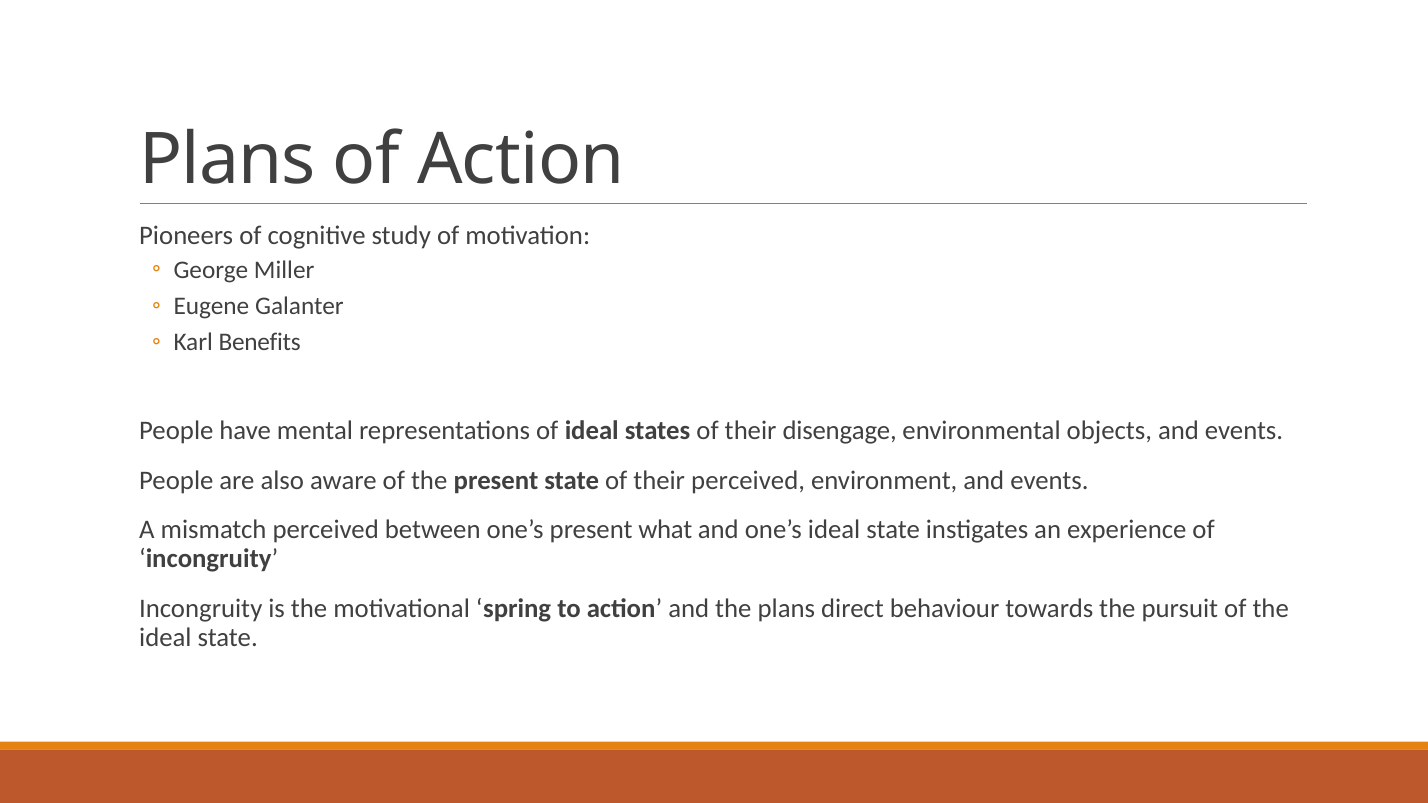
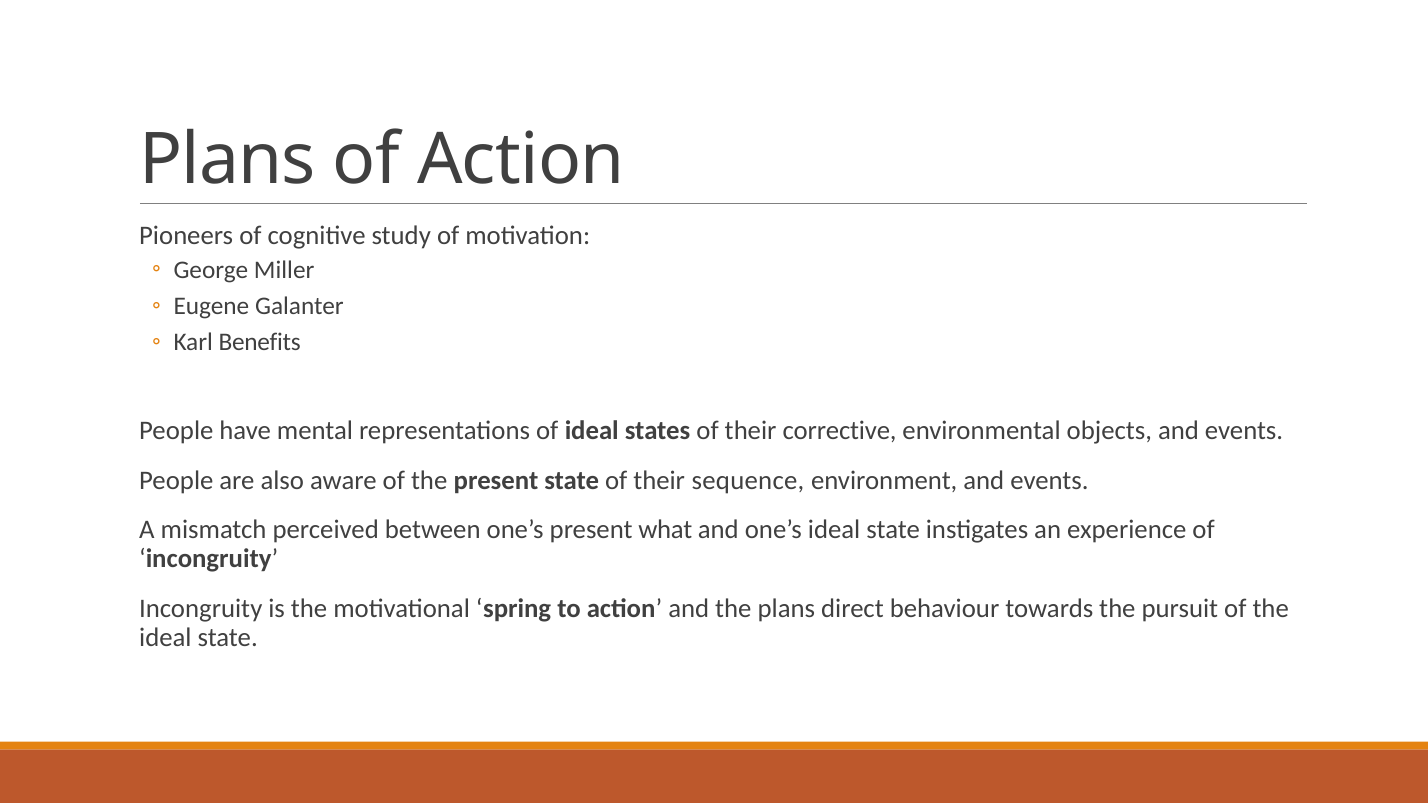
disengage: disengage -> corrective
their perceived: perceived -> sequence
